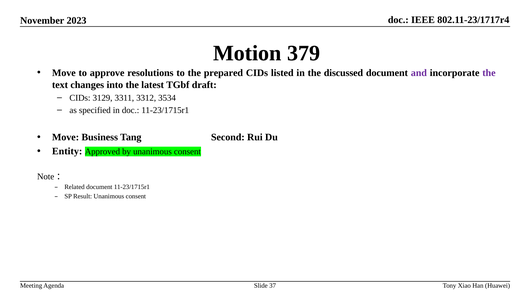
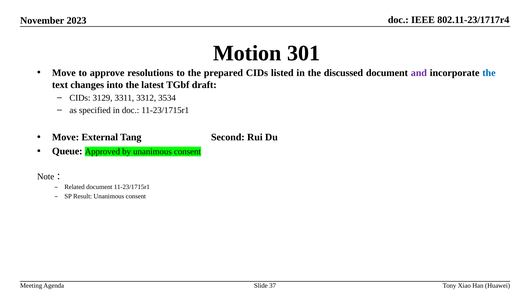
379: 379 -> 301
the at (489, 73) colour: purple -> blue
Business: Business -> External
Entity: Entity -> Queue
